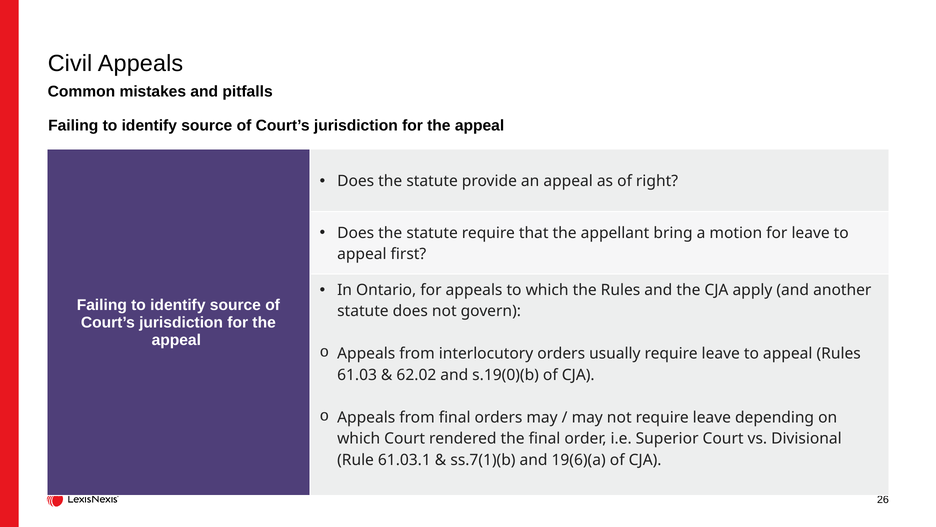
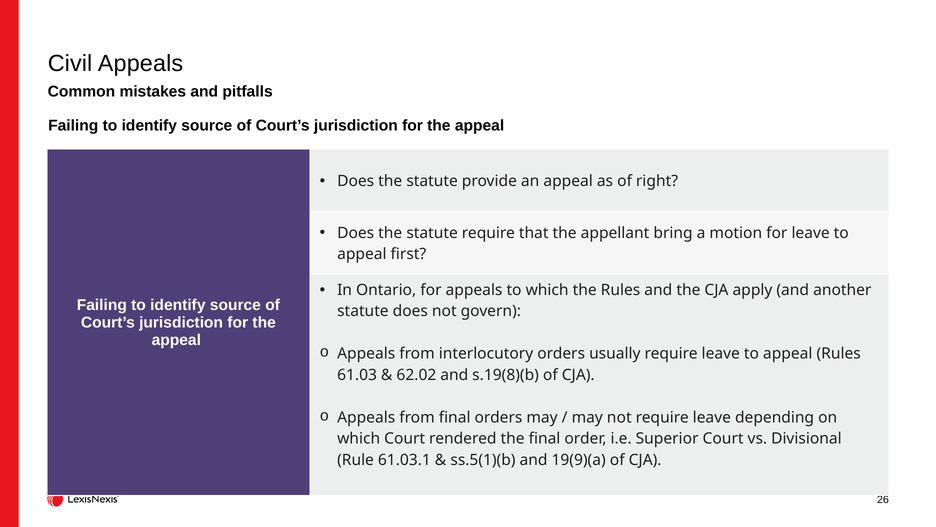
s.19(0)(b: s.19(0)(b -> s.19(8)(b
ss.7(1)(b: ss.7(1)(b -> ss.5(1)(b
19(6)(a: 19(6)(a -> 19(9)(a
